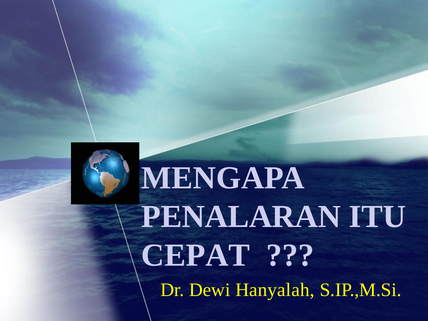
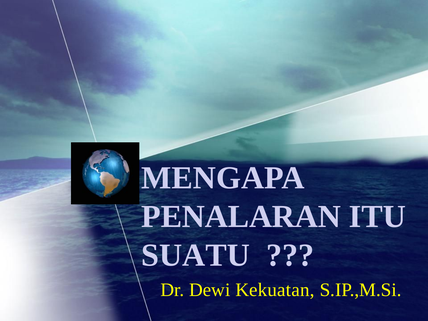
CEPAT: CEPAT -> SUATU
Hanyalah: Hanyalah -> Kekuatan
